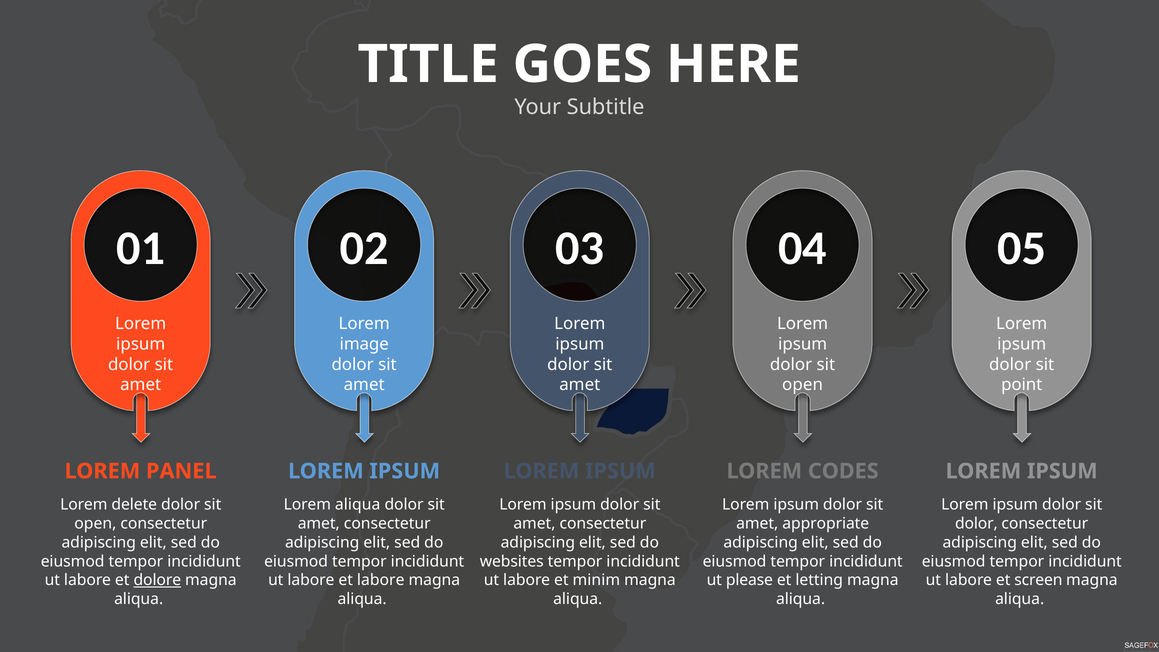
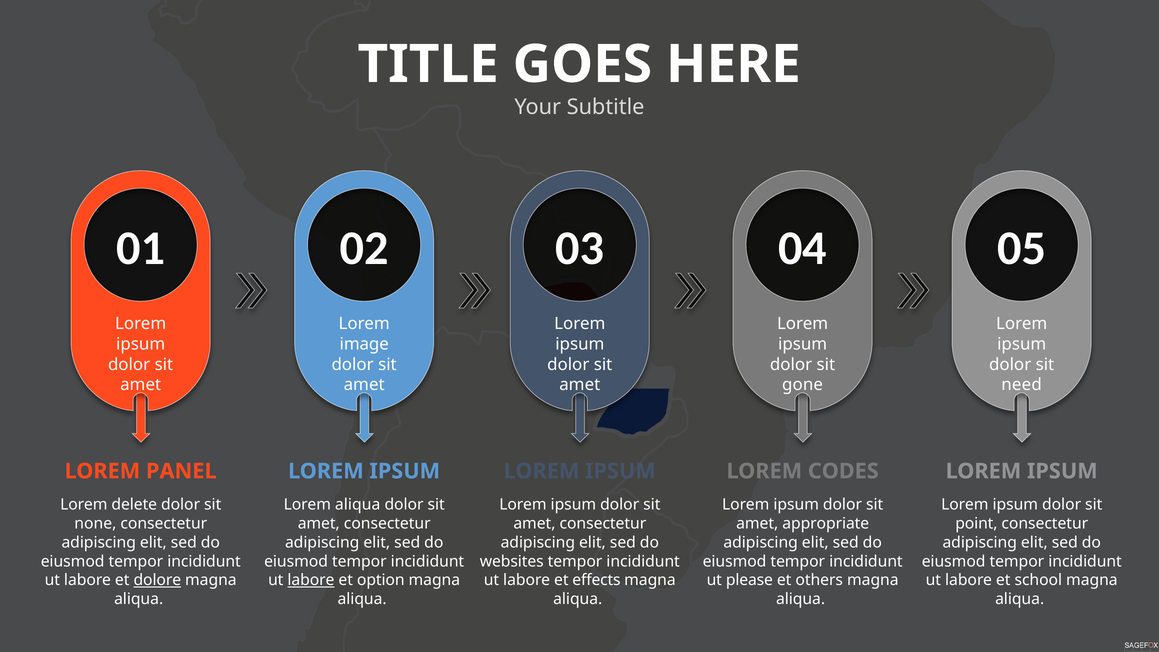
open at (803, 385): open -> gone
point: point -> need
open at (95, 524): open -> none
dolor at (976, 524): dolor -> point
labore at (311, 580) underline: none -> present
et labore: labore -> option
minim: minim -> effects
letting: letting -> others
screen: screen -> school
